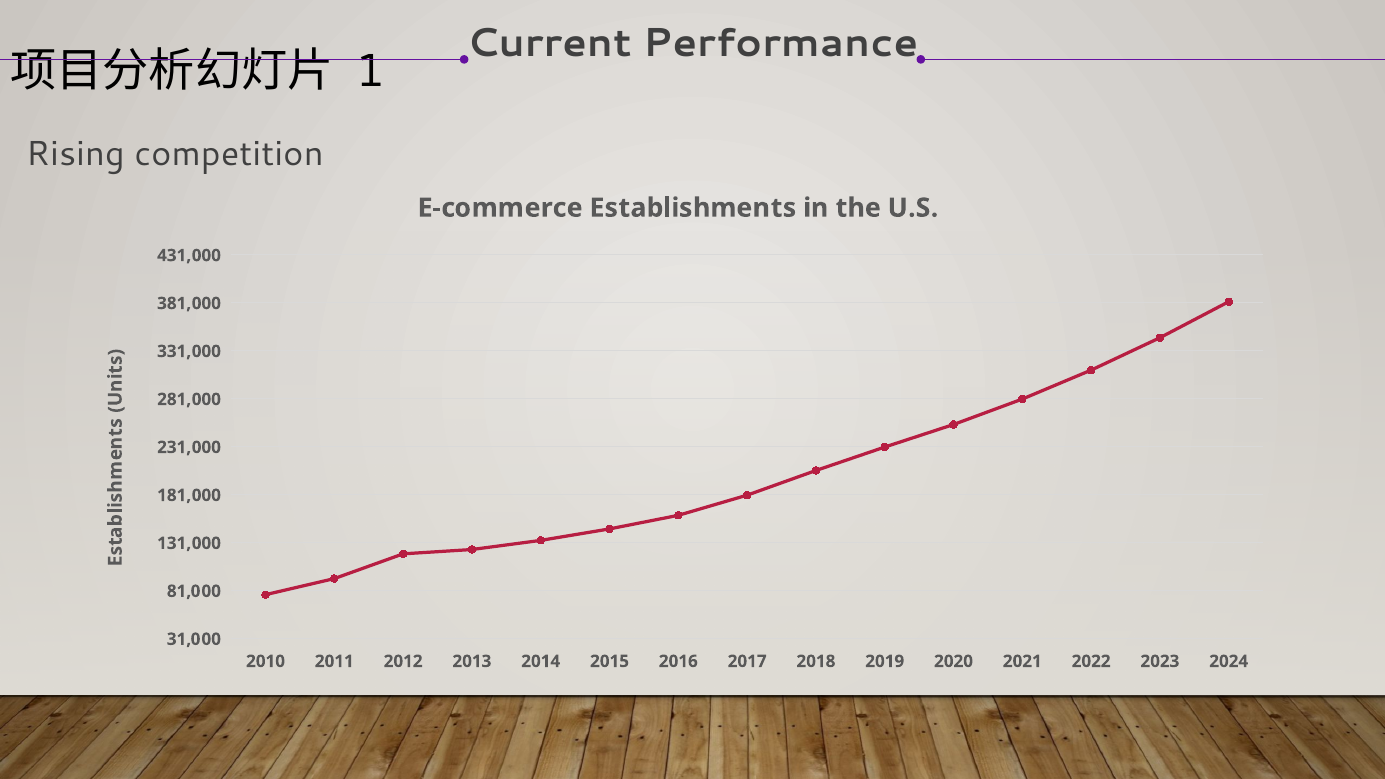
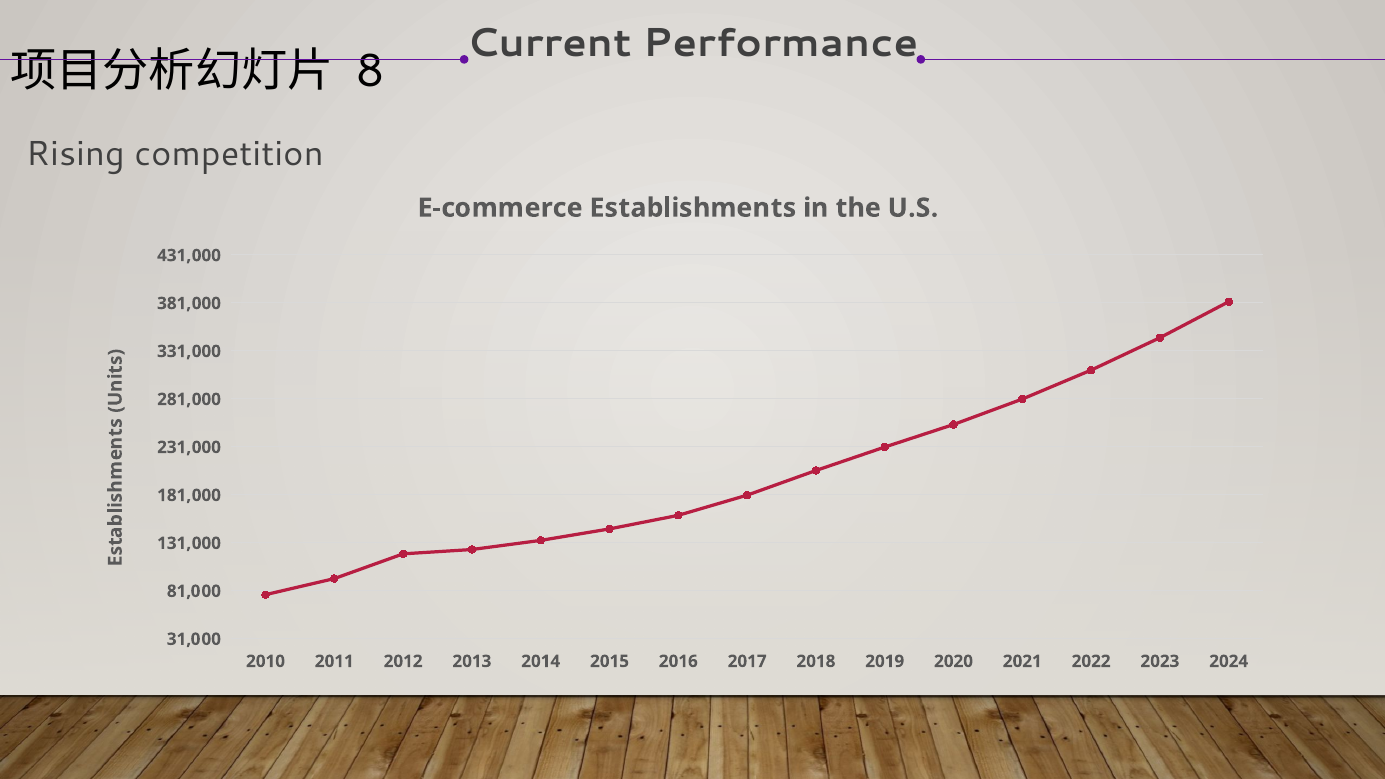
1: 1 -> 8
